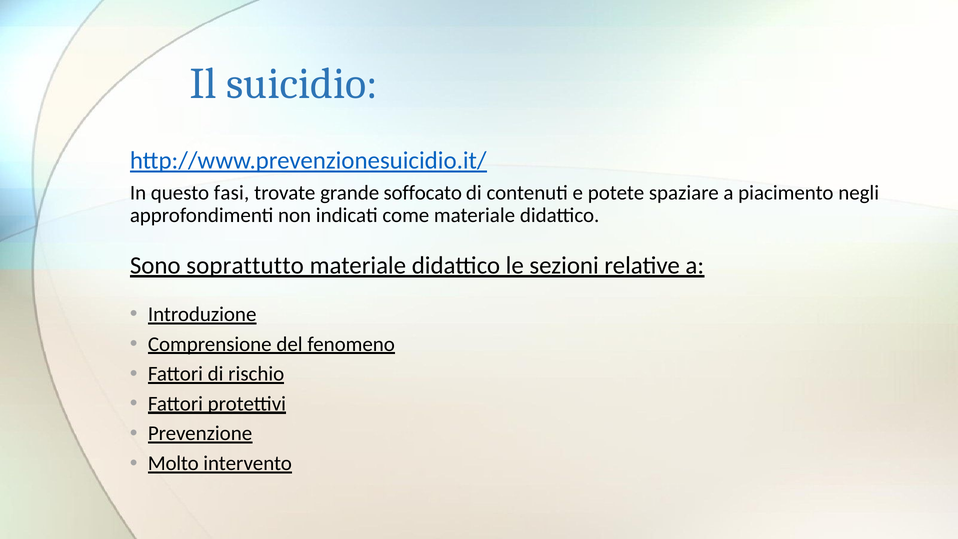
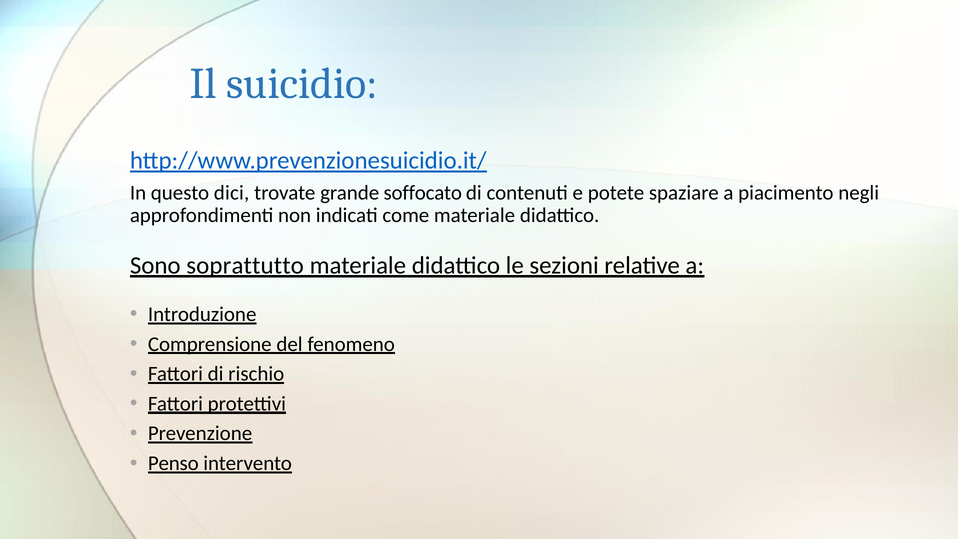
fasi: fasi -> dici
Molto: Molto -> Penso
